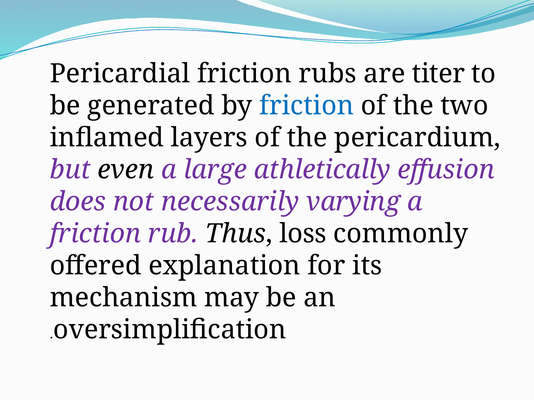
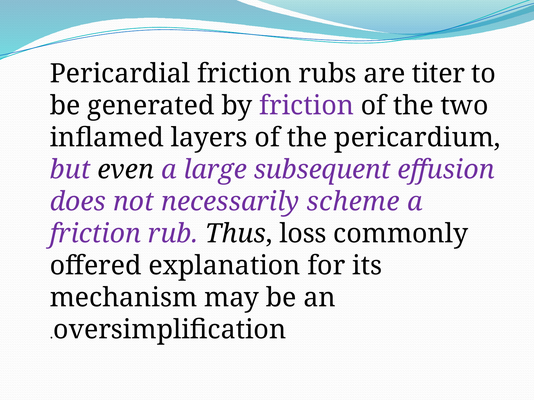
friction at (307, 106) colour: blue -> purple
athletically: athletically -> subsequent
varying: varying -> scheme
